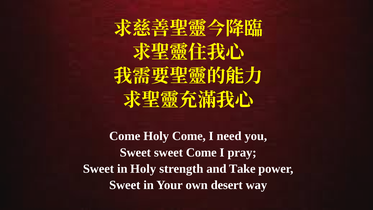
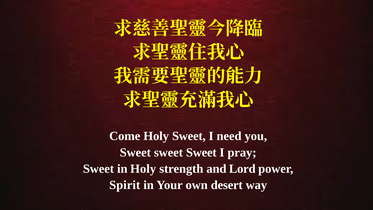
Holy Come: Come -> Sweet
Come at (201, 152): Come -> Sweet
Take: Take -> Lord
Sweet at (125, 185): Sweet -> Spirit
